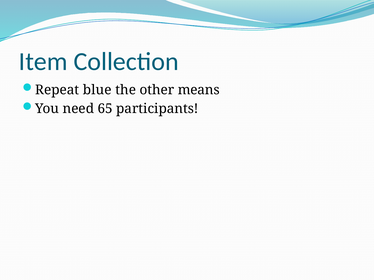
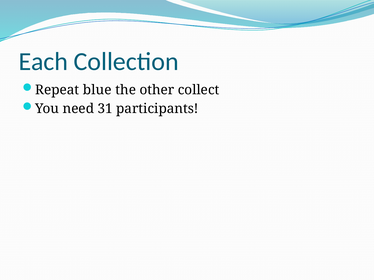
Item: Item -> Each
means: means -> collect
65: 65 -> 31
